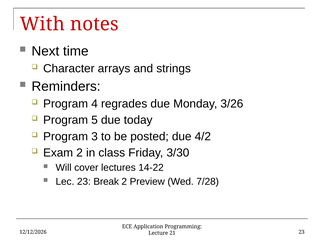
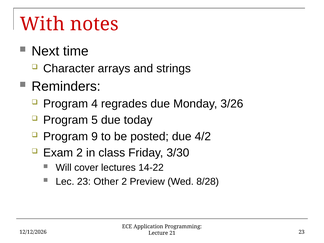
3: 3 -> 9
Break: Break -> Other
7/28: 7/28 -> 8/28
